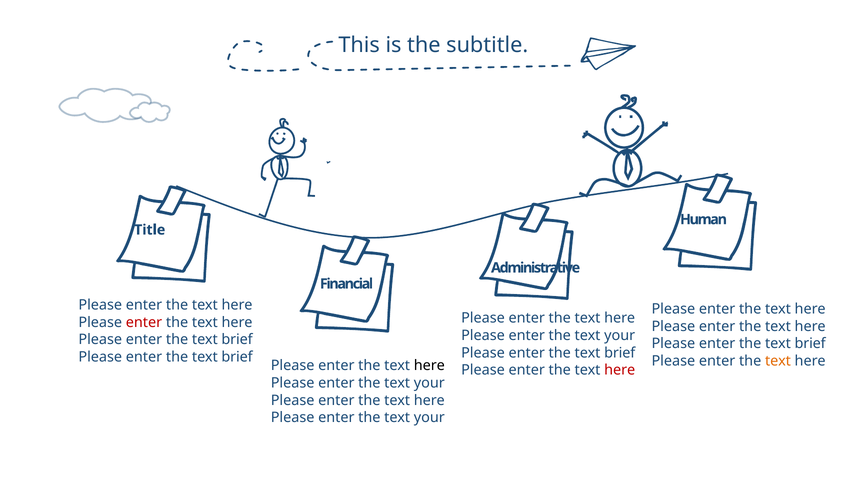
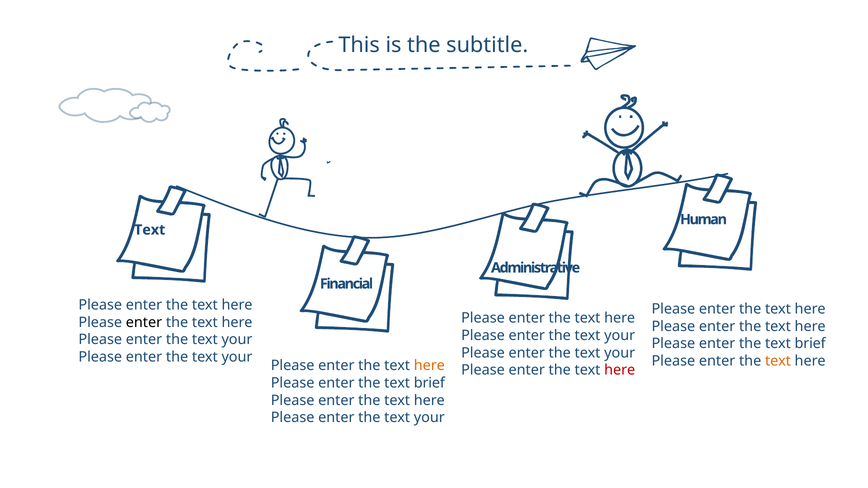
Title at (150, 230): Title -> Text
enter at (144, 322) colour: red -> black
brief at (237, 340): brief -> your
brief at (620, 353): brief -> your
brief at (237, 357): brief -> your
here at (429, 366) colour: black -> orange
your at (429, 383): your -> brief
